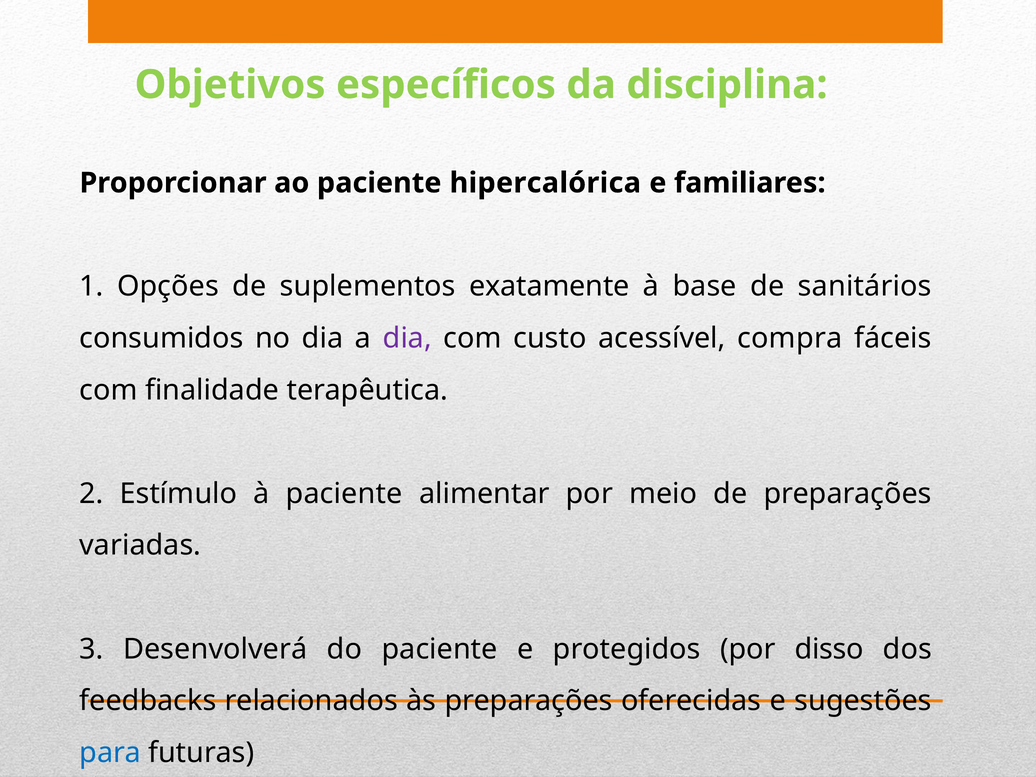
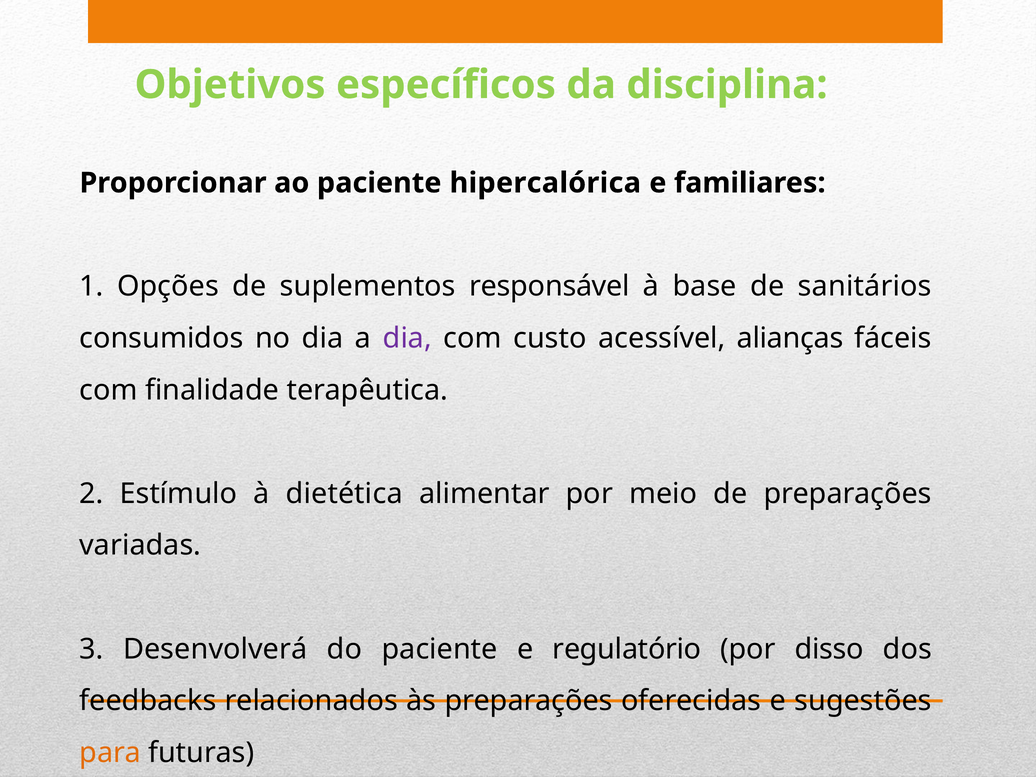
exatamente: exatamente -> responsável
compra: compra -> alianças
à paciente: paciente -> dietética
protegidos: protegidos -> regulatório
para colour: blue -> orange
